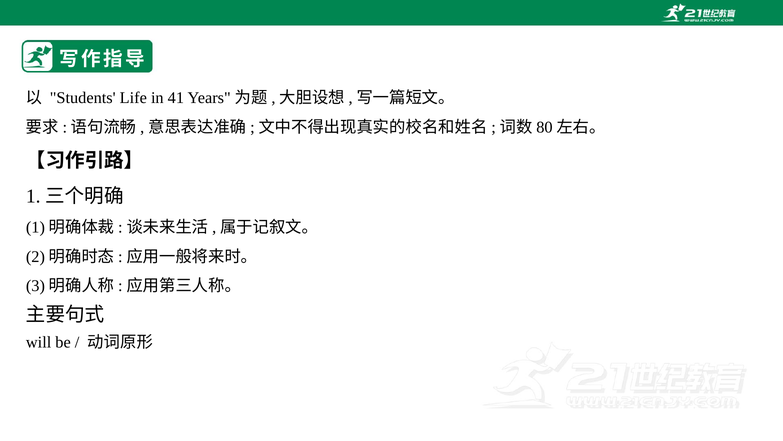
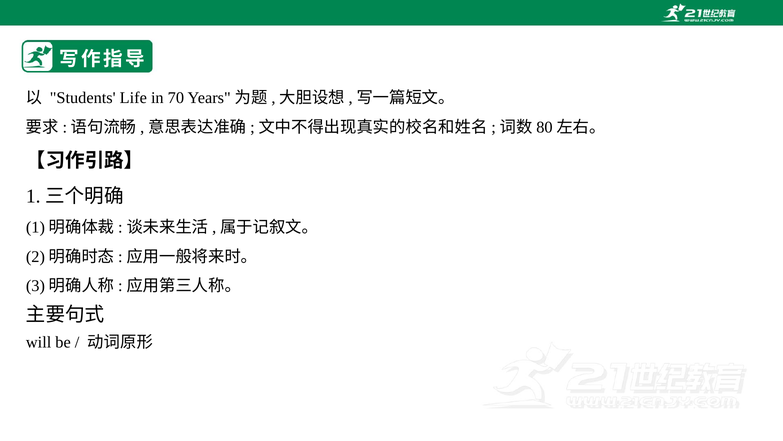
41: 41 -> 70
